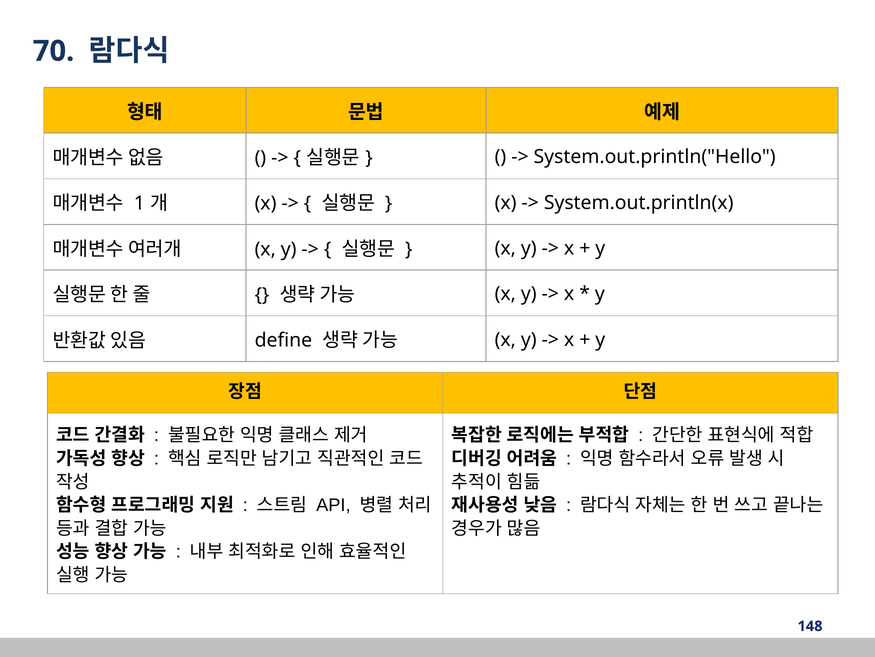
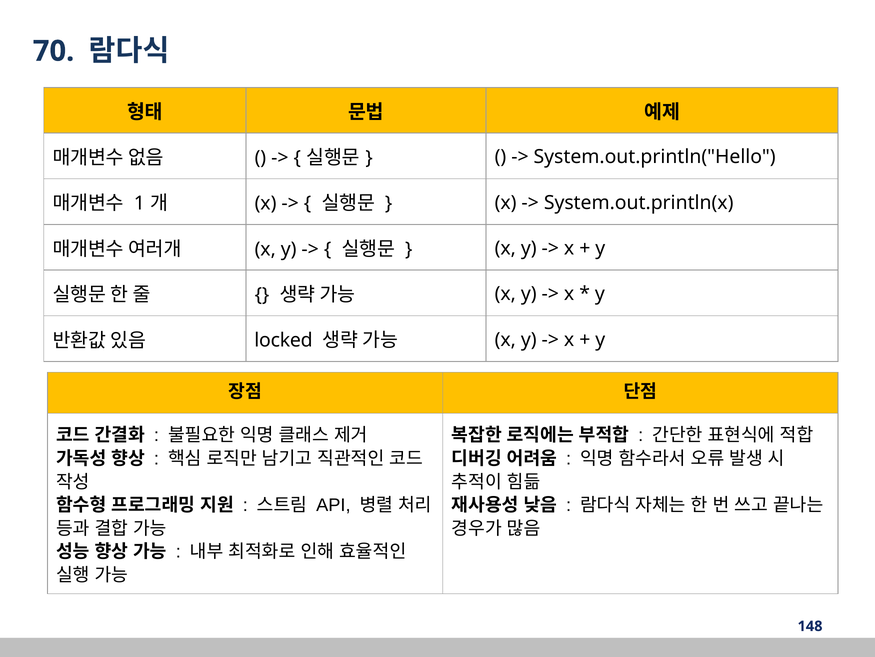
define: define -> locked
